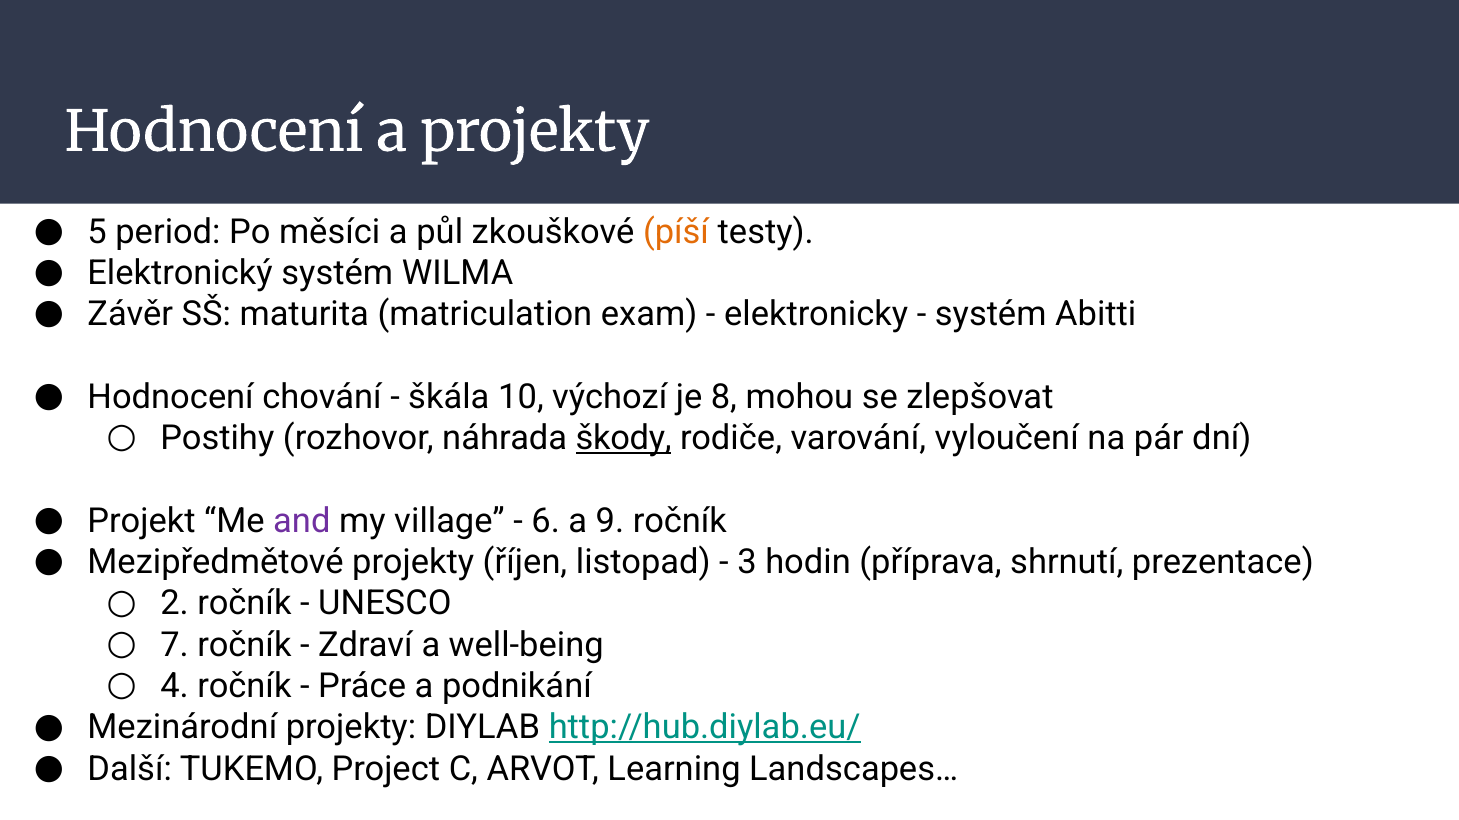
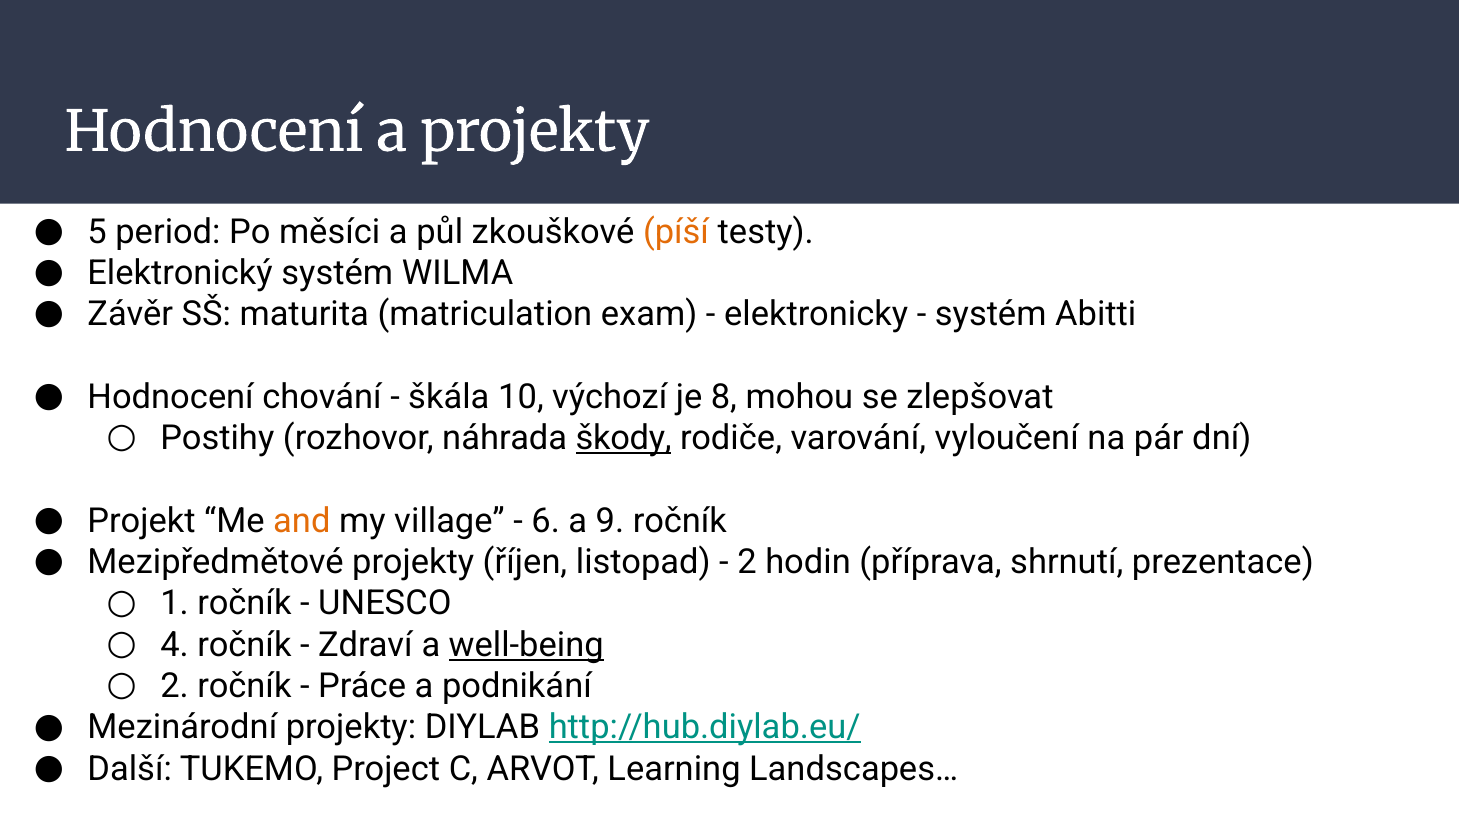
and colour: purple -> orange
3 at (747, 563): 3 -> 2
2: 2 -> 1
7: 7 -> 4
well-being underline: none -> present
4 at (175, 687): 4 -> 2
